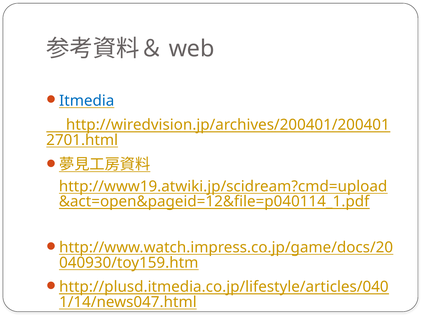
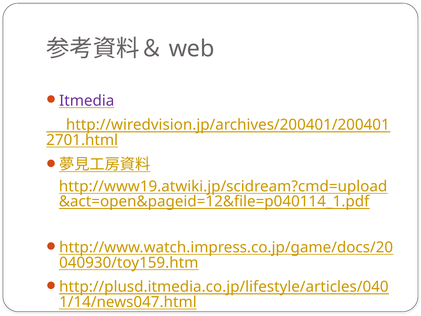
Itmedia colour: blue -> purple
